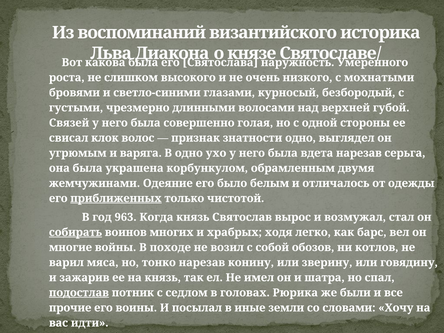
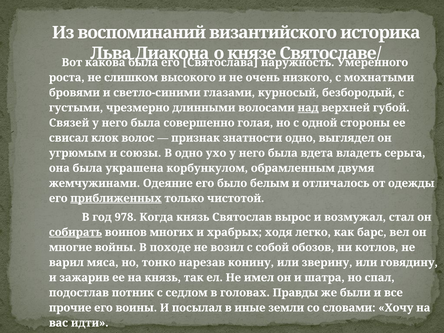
над underline: none -> present
варяга: варяга -> союзы
вдета нарезав: нарезав -> владеть
963: 963 -> 978
подостлав underline: present -> none
Рюрика: Рюрика -> Правды
